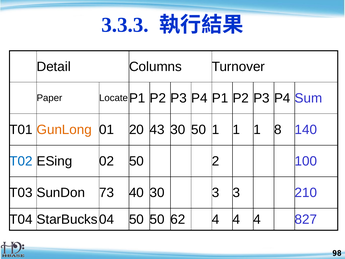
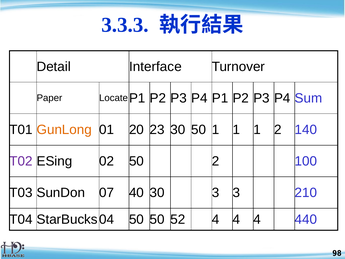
Columns: Columns -> Interface
43: 43 -> 23
1 8: 8 -> 2
T02 colour: blue -> purple
73: 73 -> 07
62: 62 -> 52
827: 827 -> 440
